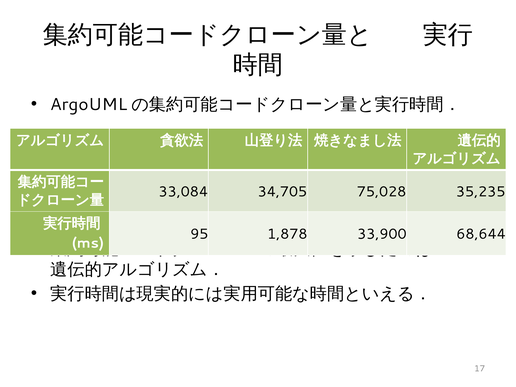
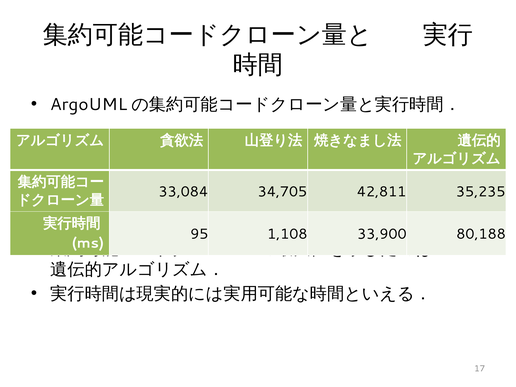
75,028: 75,028 -> 42,811
1,878: 1,878 -> 1,108
68,644: 68,644 -> 80,188
